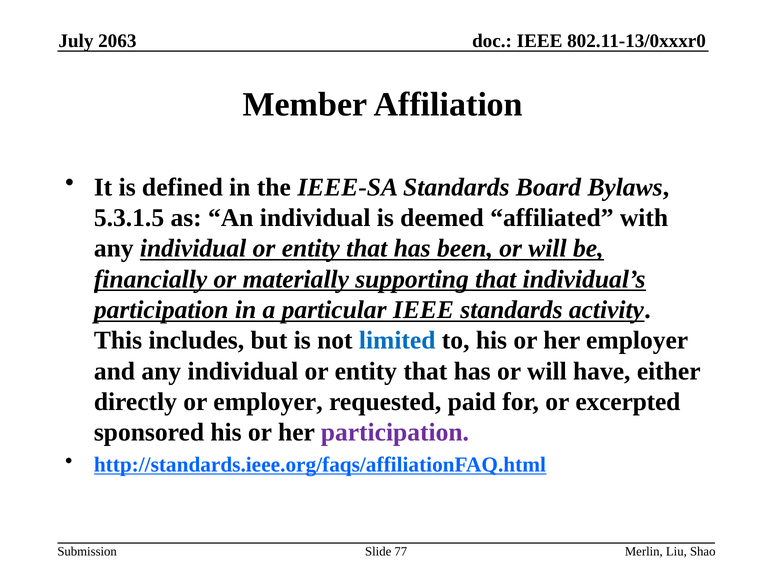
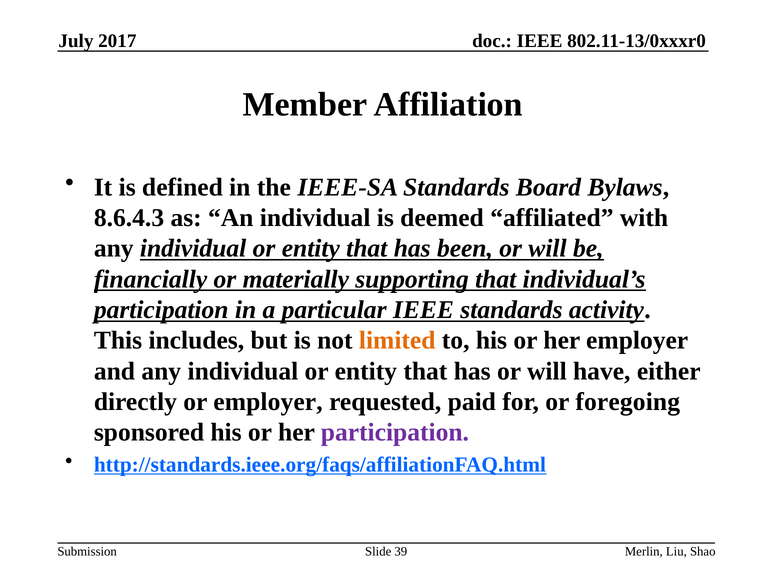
2063: 2063 -> 2017
5.3.1.5: 5.3.1.5 -> 8.6.4.3
limited colour: blue -> orange
excerpted: excerpted -> foregoing
77: 77 -> 39
